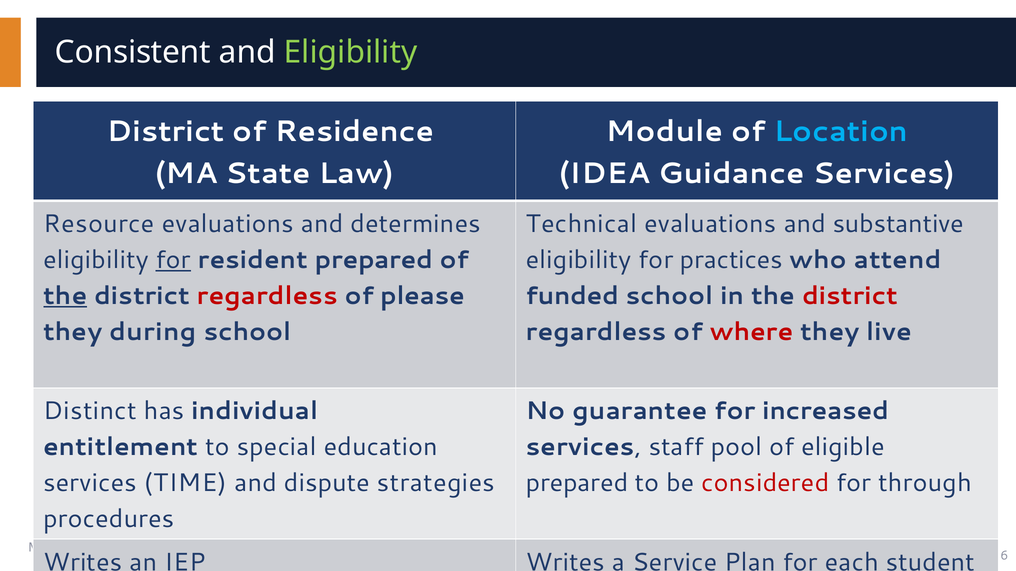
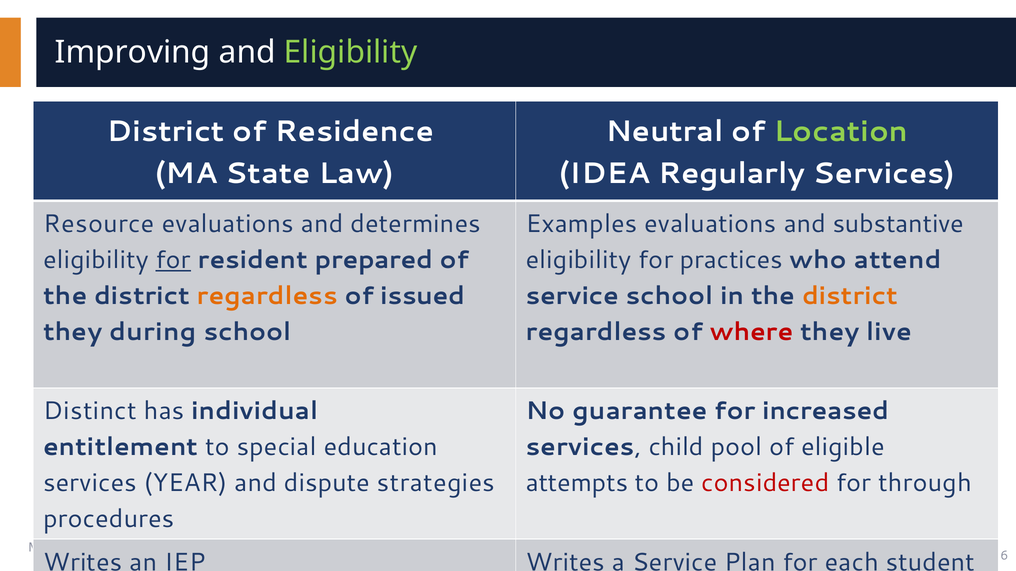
Consistent: Consistent -> Improving
Module: Module -> Neutral
Location colour: light blue -> light green
Guidance: Guidance -> Regularly
Technical: Technical -> Examples
the at (65, 296) underline: present -> none
regardless at (267, 296) colour: red -> orange
please: please -> issued
funded at (572, 296): funded -> service
district at (850, 296) colour: red -> orange
staff: staff -> child
TIME: TIME -> YEAR
prepared at (577, 483): prepared -> attempts
